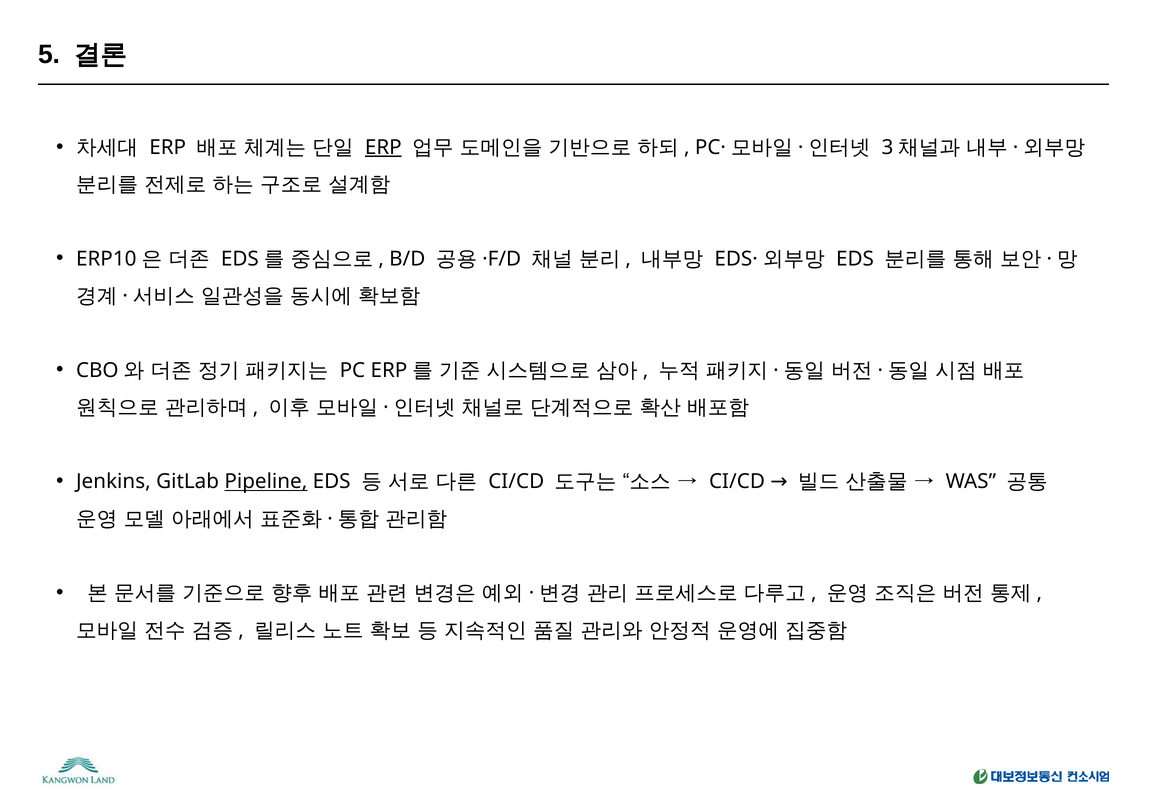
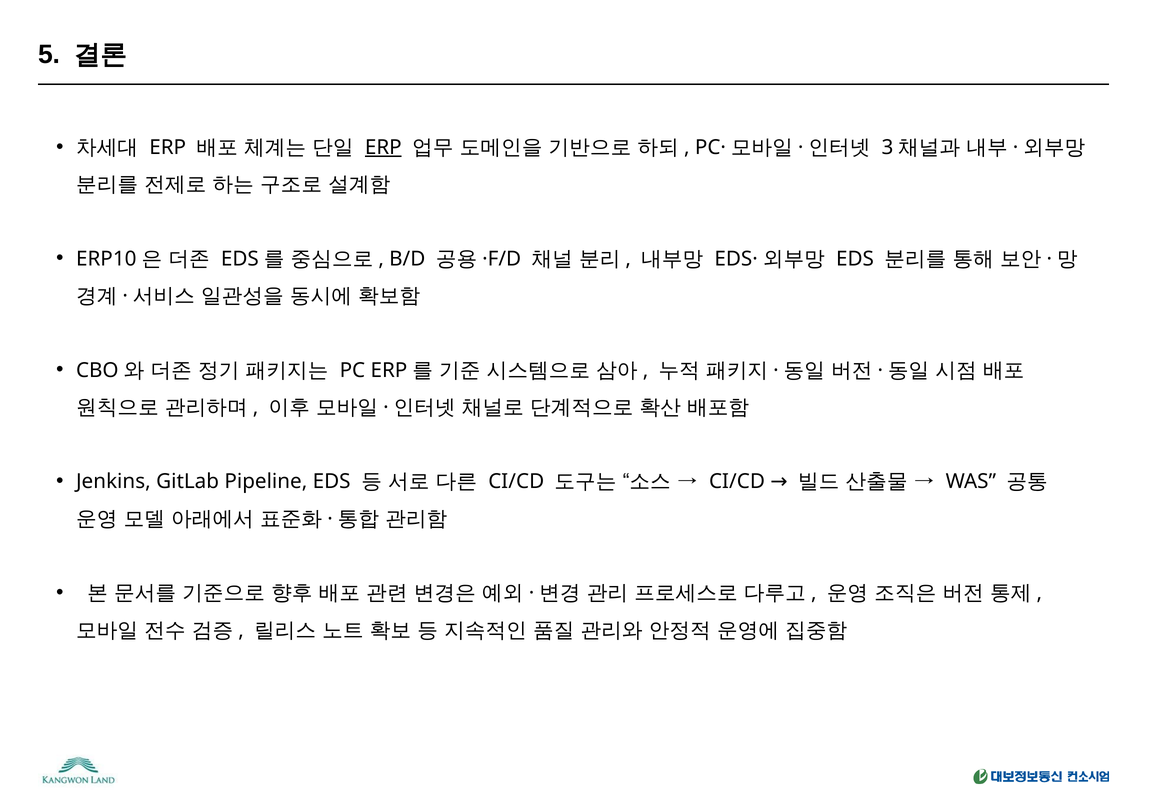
Pipeline underline: present -> none
